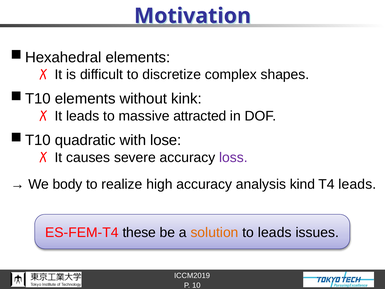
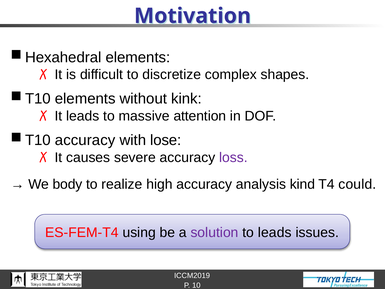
attracted: attracted -> attention
quadratic at (85, 140): quadratic -> accuracy
T4 leads: leads -> could
these: these -> using
solution colour: orange -> purple
